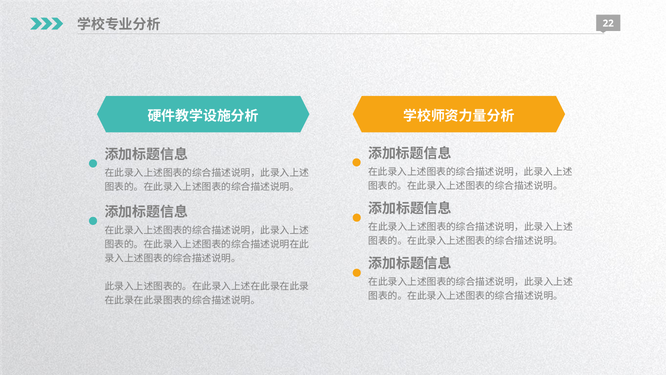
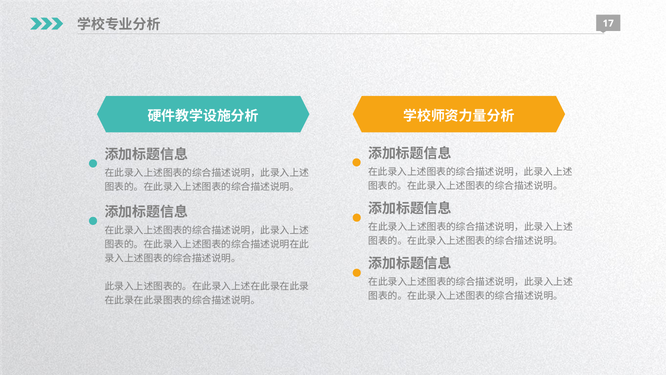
22: 22 -> 17
